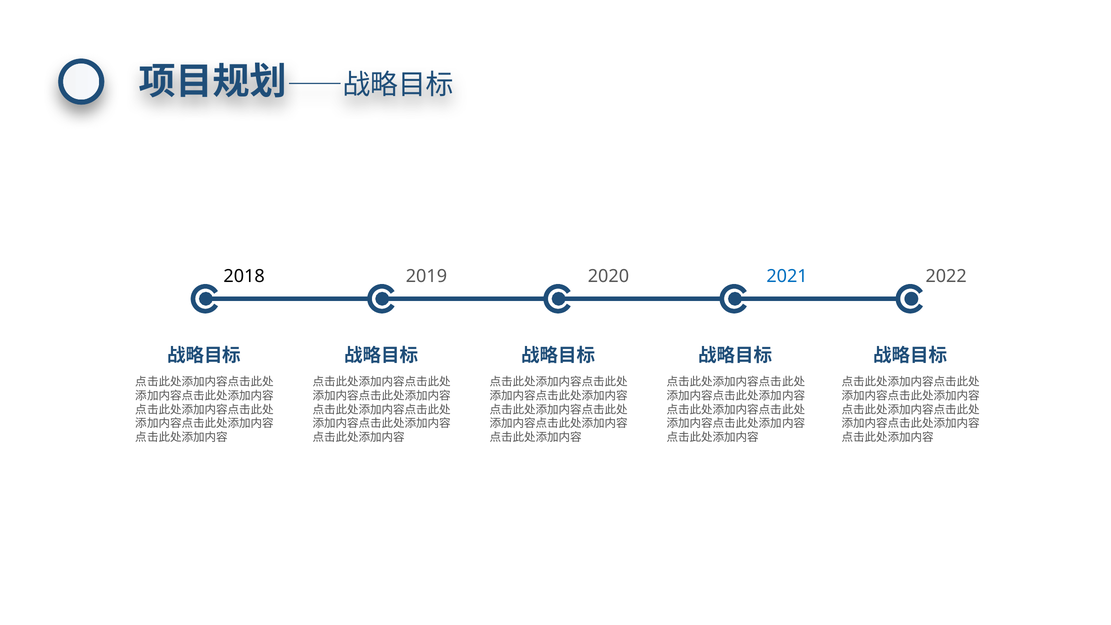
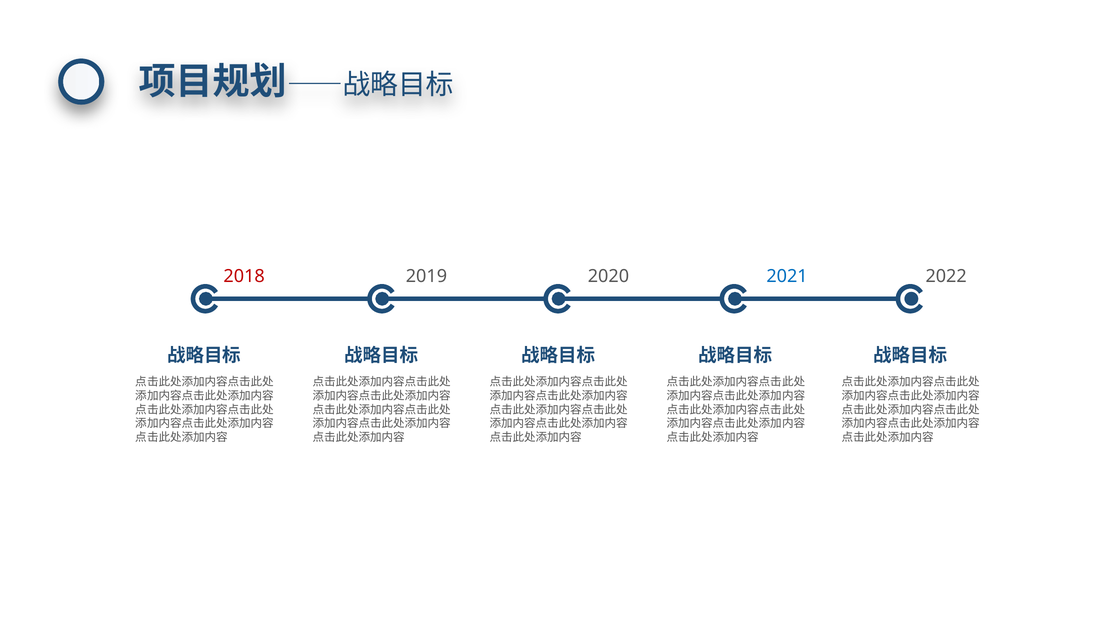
2018 colour: black -> red
